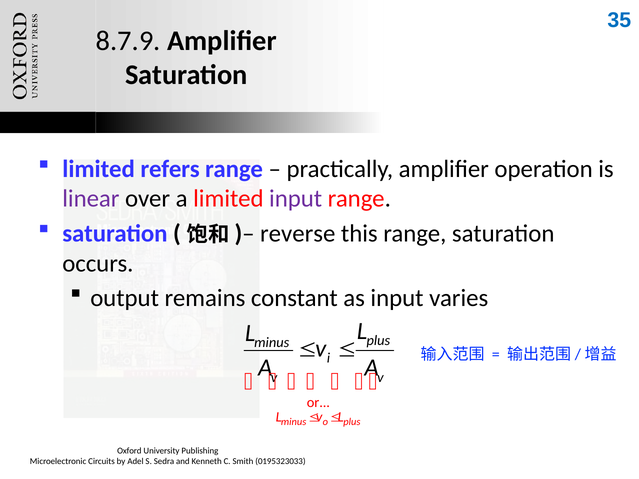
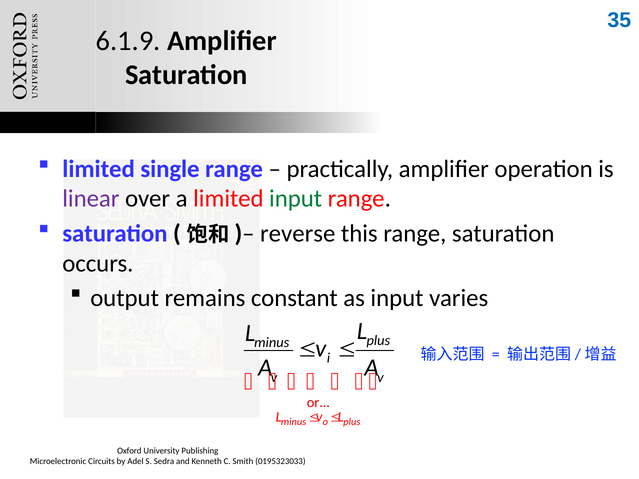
8.7.9: 8.7.9 -> 6.1.9
refers: refers -> single
input at (296, 199) colour: purple -> green
